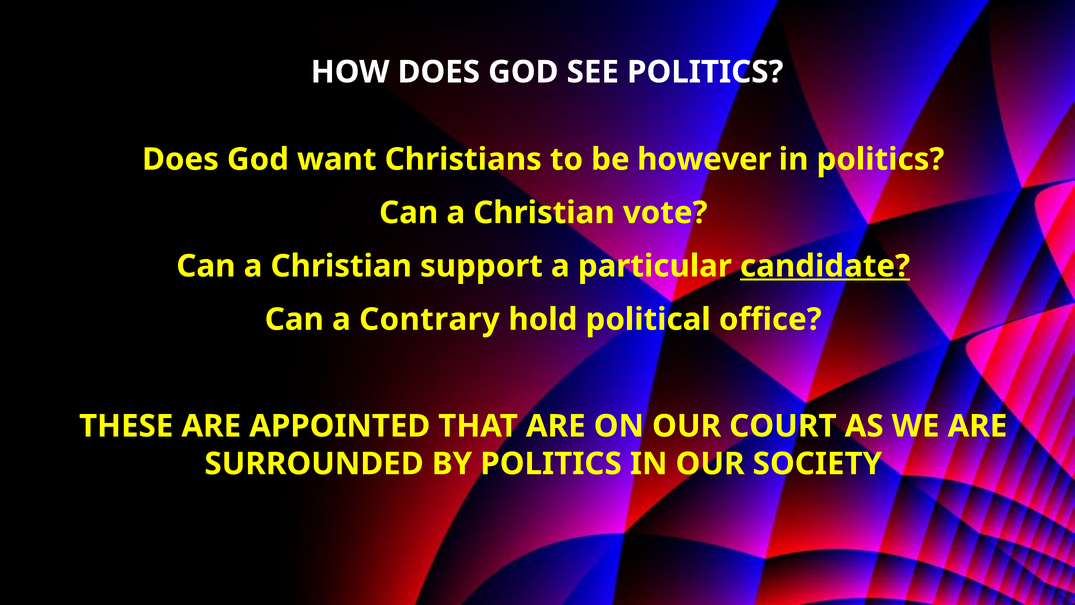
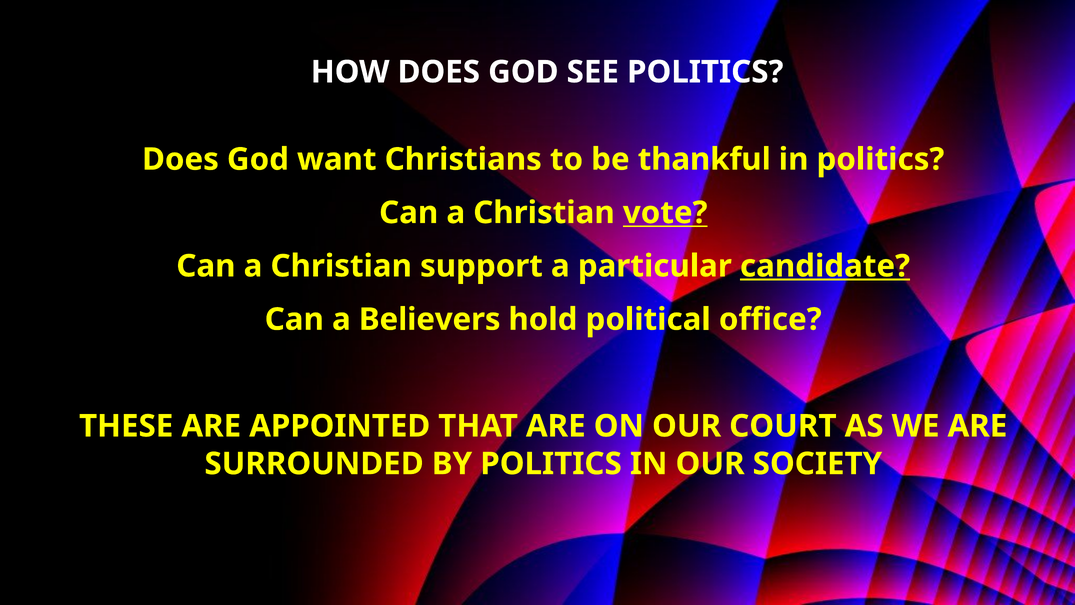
however: however -> thankful
vote underline: none -> present
Contrary: Contrary -> Believers
